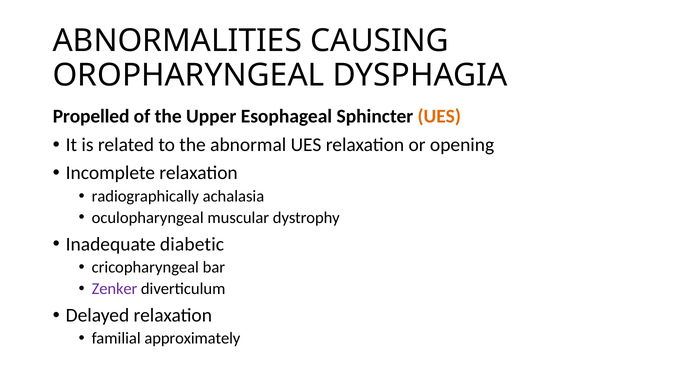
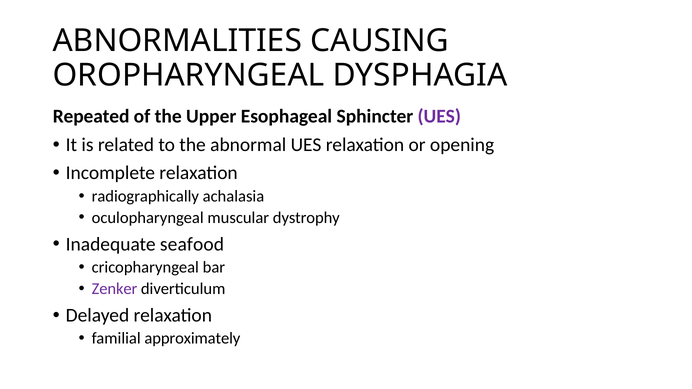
Propelled: Propelled -> Repeated
UES at (439, 117) colour: orange -> purple
diabetic: diabetic -> seafood
